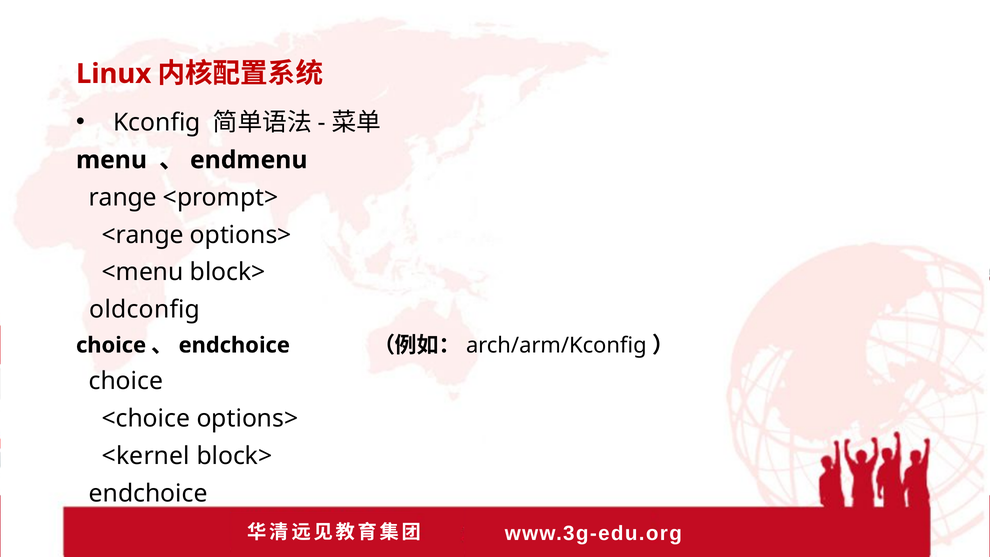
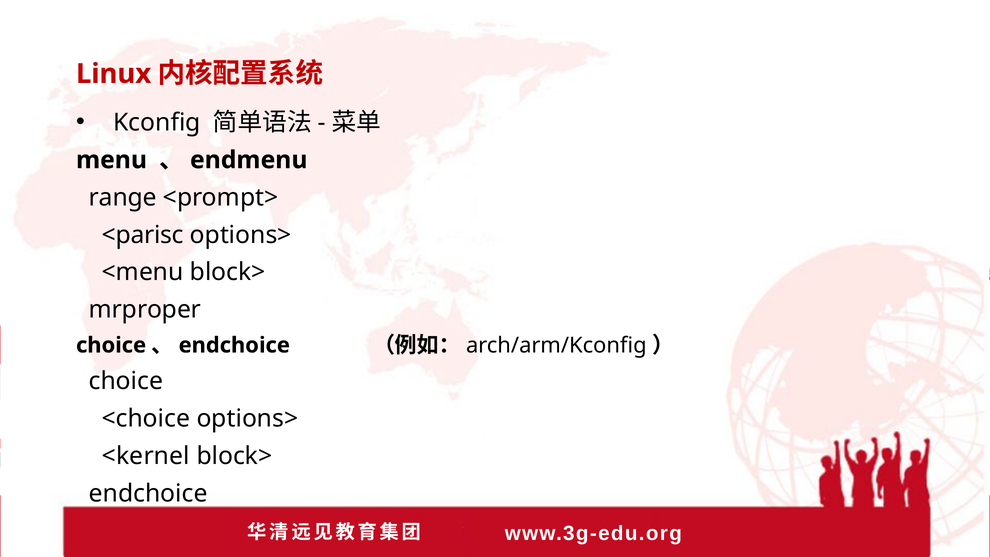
<range: <range -> <parisc
oldconfig: oldconfig -> mrproper
